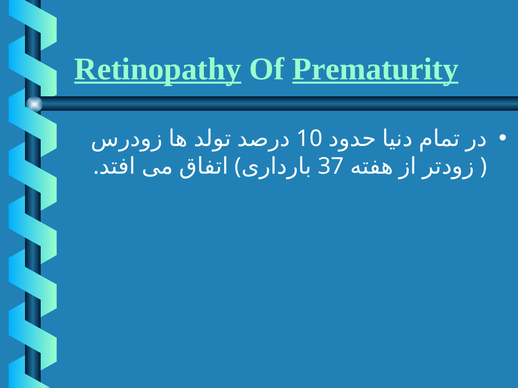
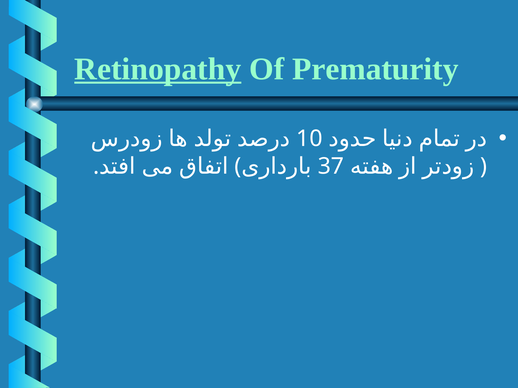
Prematurity underline: present -> none
